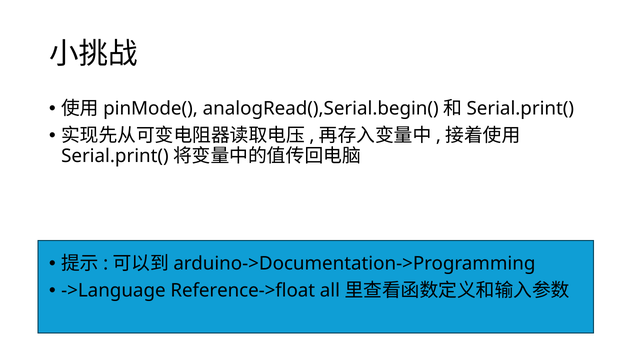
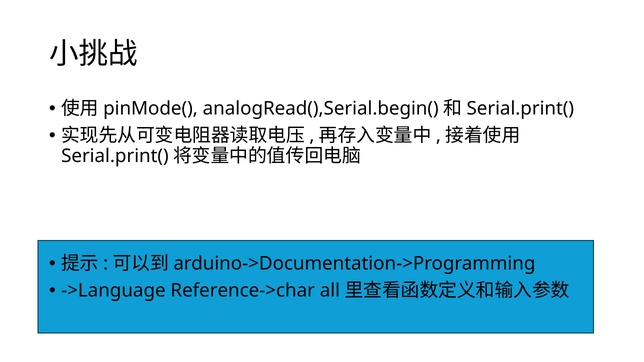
Reference->float: Reference->float -> Reference->char
